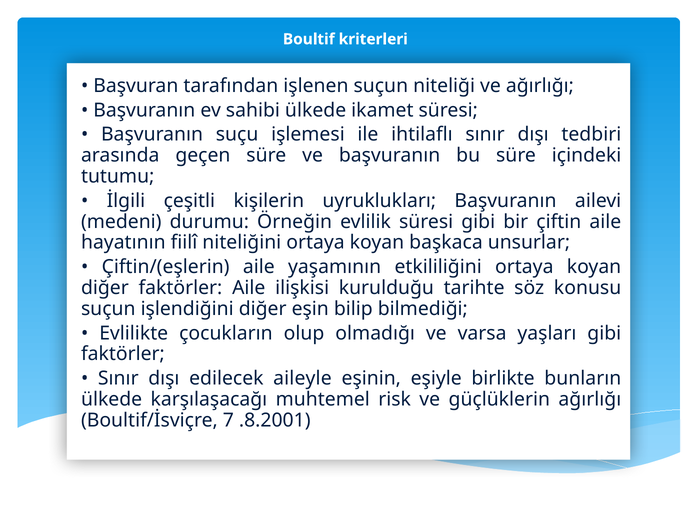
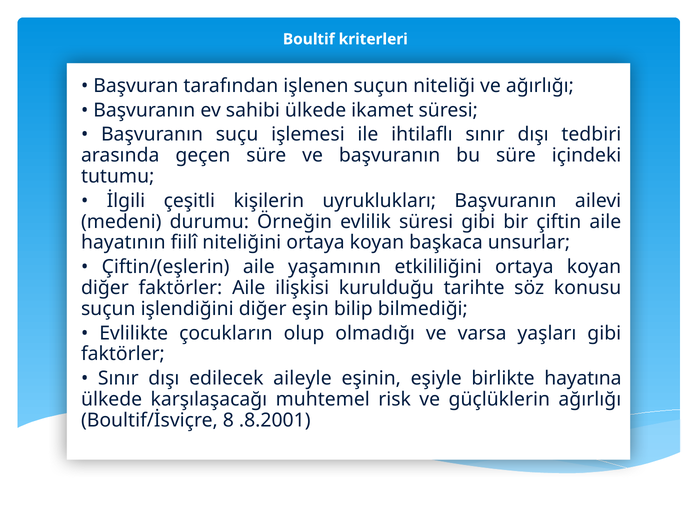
bunların: bunların -> hayatına
7: 7 -> 8
